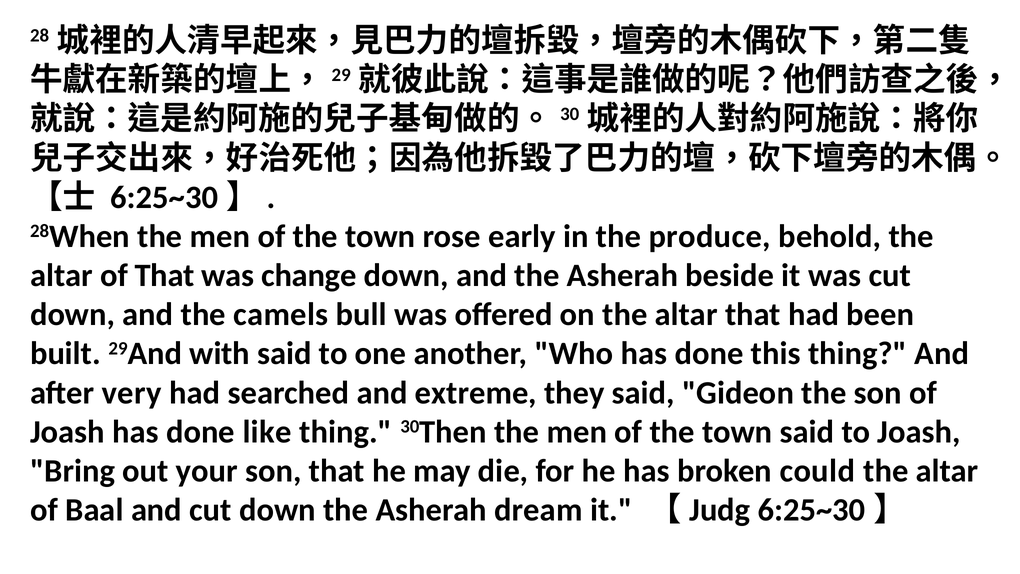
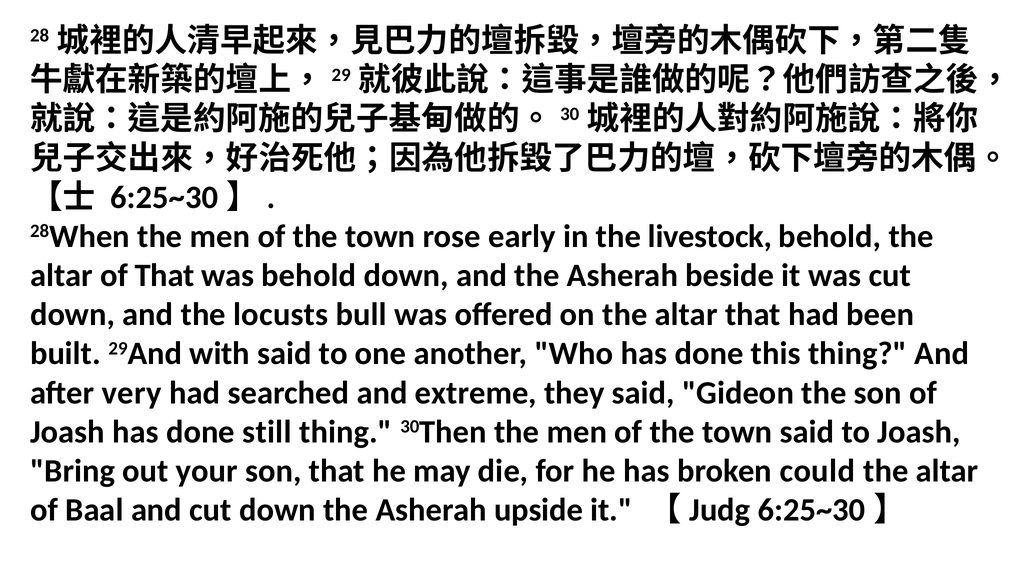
produce: produce -> livestock
was change: change -> behold
camels: camels -> locusts
like: like -> still
dream: dream -> upside
